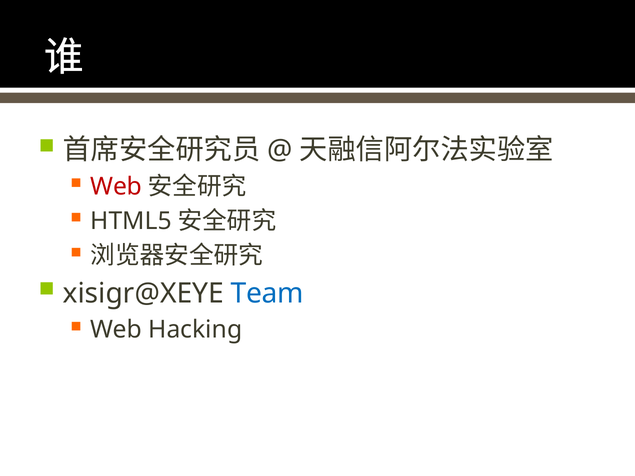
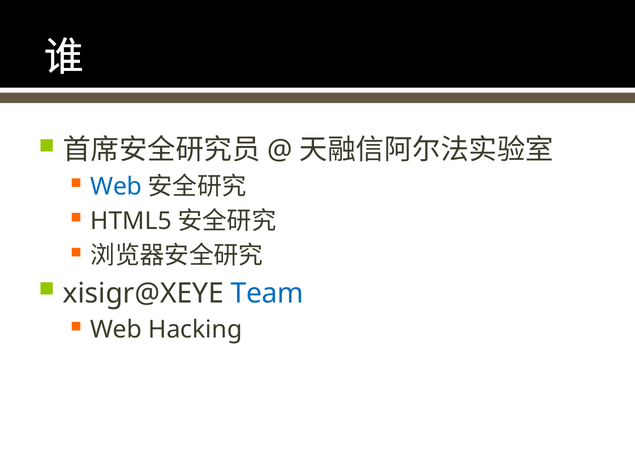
Web at (116, 187) colour: red -> blue
